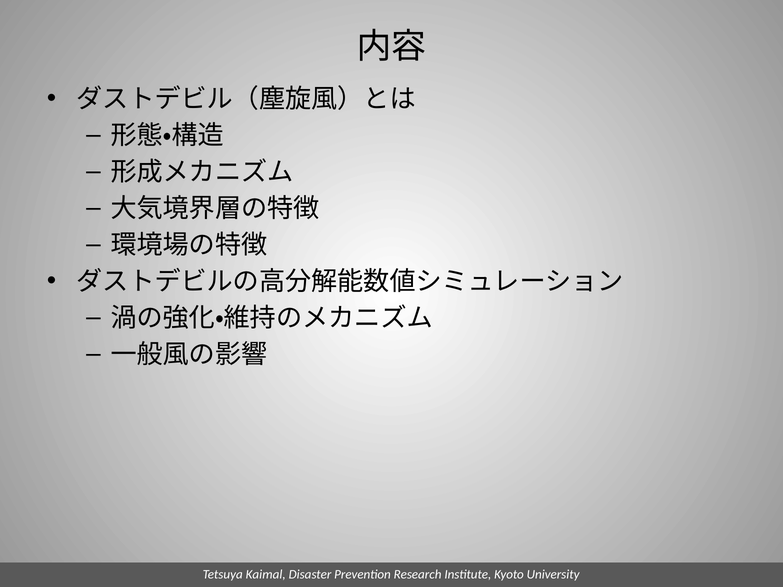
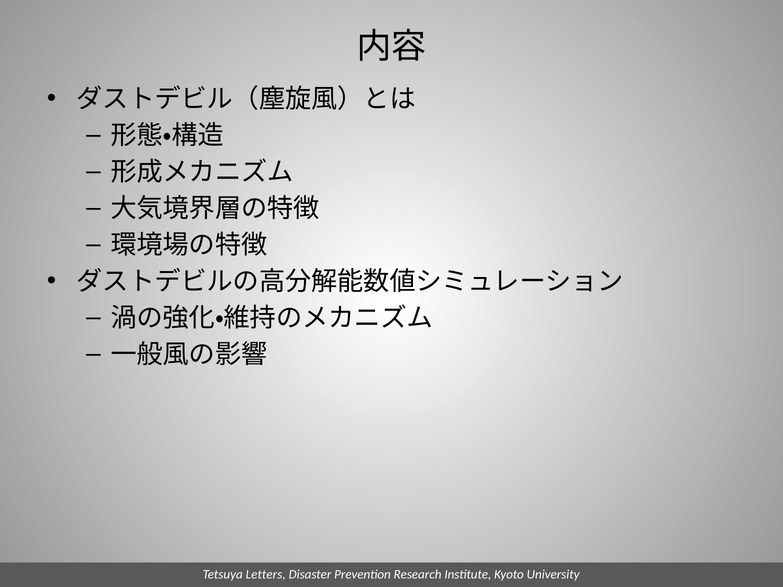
Kaimal: Kaimal -> Letters
